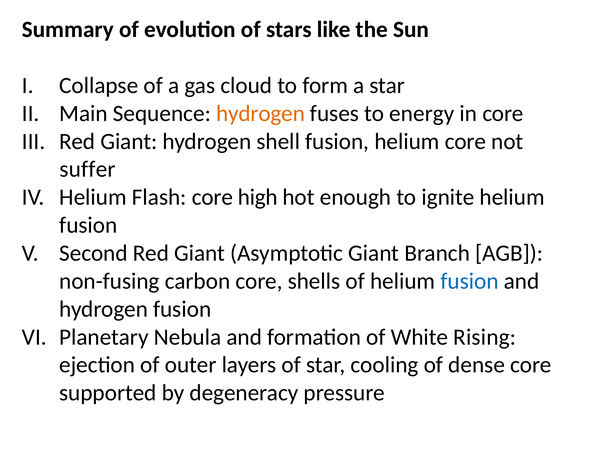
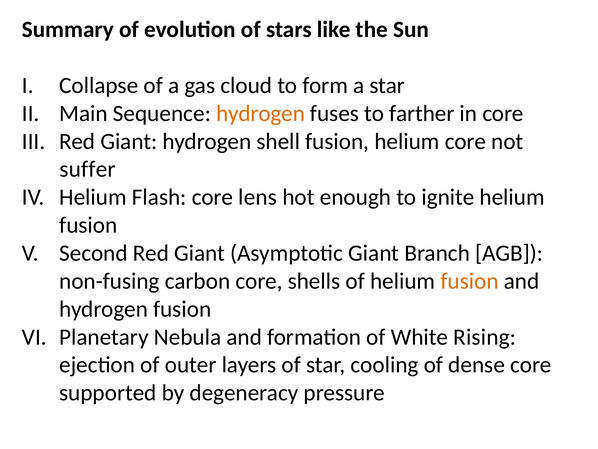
energy: energy -> farther
high: high -> lens
fusion at (470, 281) colour: blue -> orange
